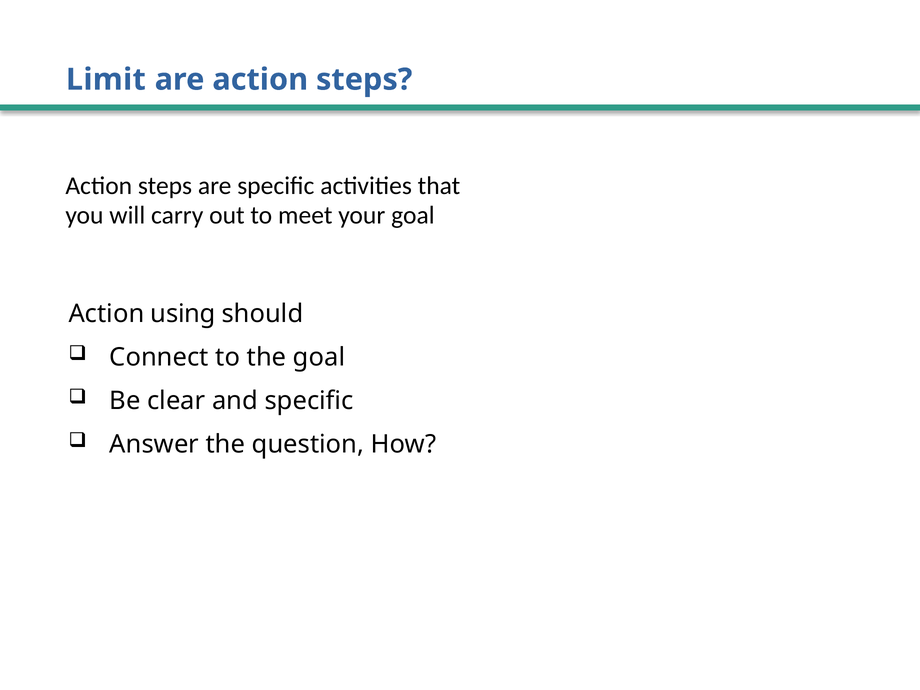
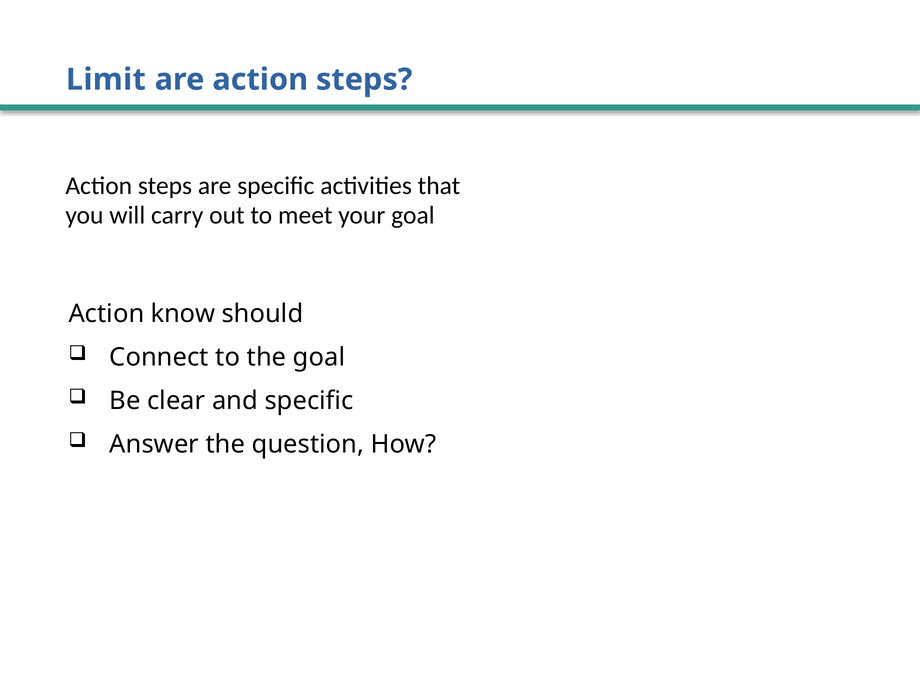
using: using -> know
